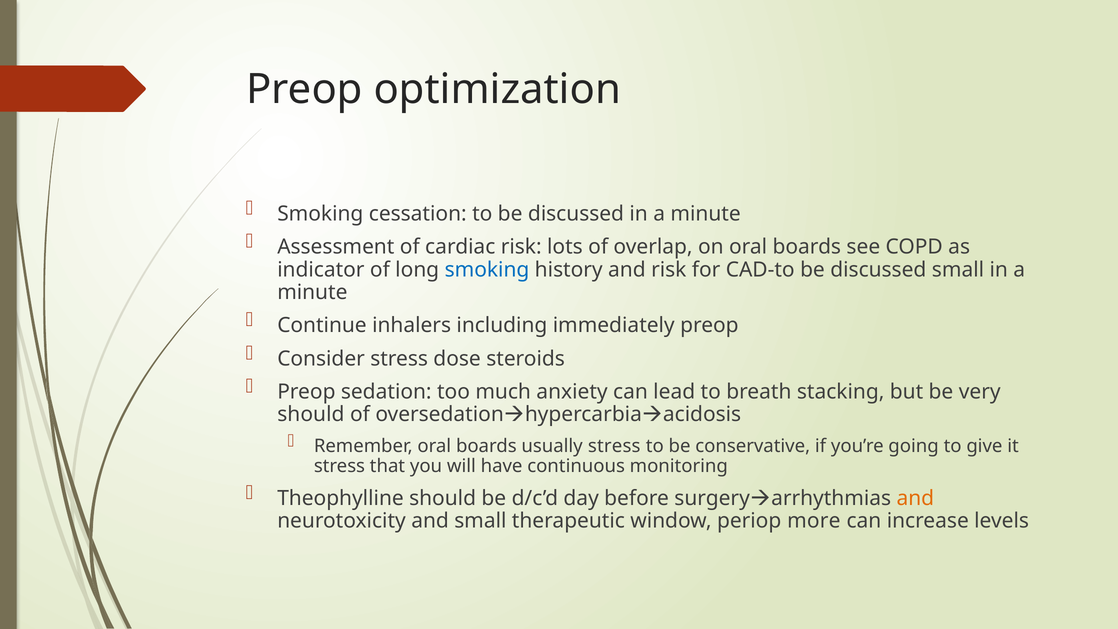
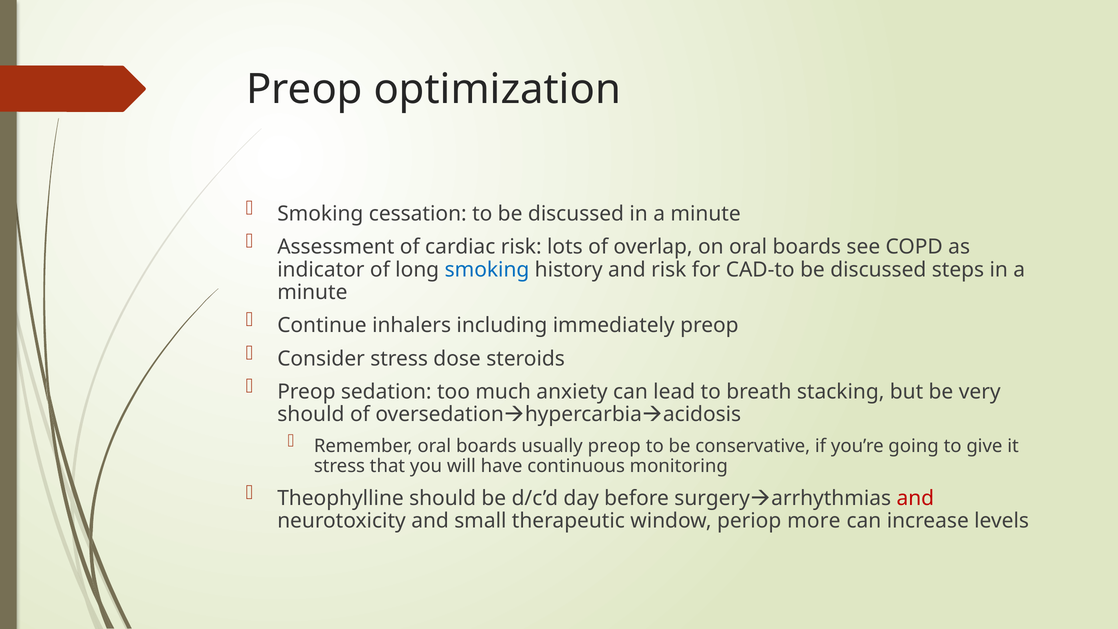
discussed small: small -> steps
usually stress: stress -> preop
and at (915, 498) colour: orange -> red
